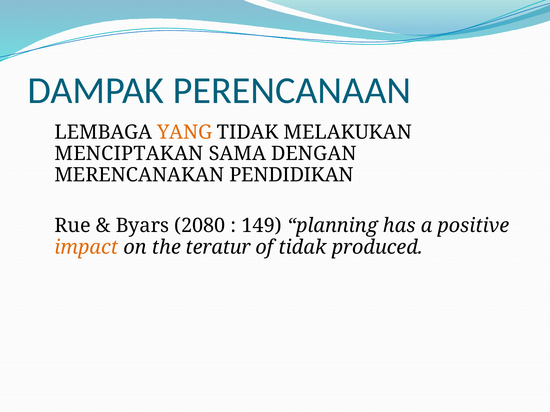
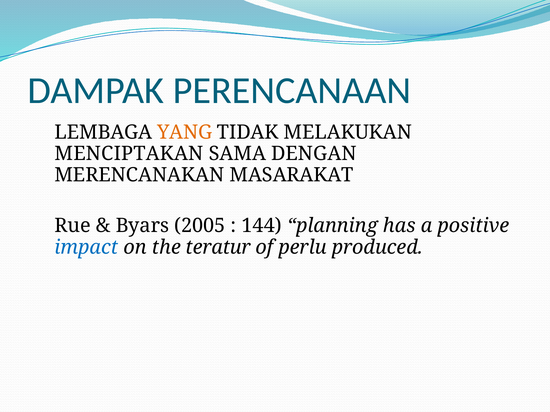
PENDIDIKAN: PENDIDIKAN -> MASARAKAT
2080: 2080 -> 2005
149: 149 -> 144
impact colour: orange -> blue
of tidak: tidak -> perlu
